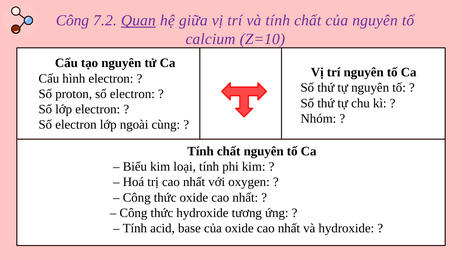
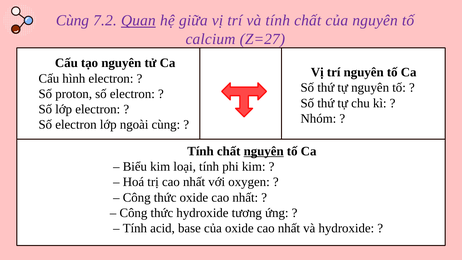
Công at (72, 20): Công -> Cùng
Z=10: Z=10 -> Z=27
nguyên at (264, 151) underline: none -> present
